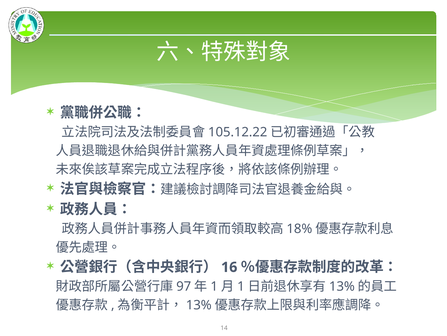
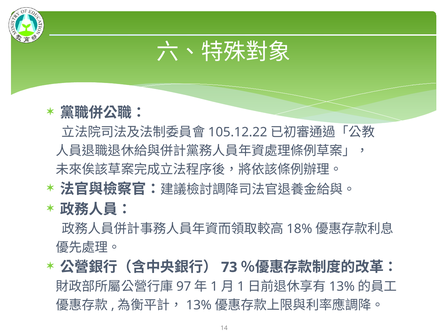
16: 16 -> 73
